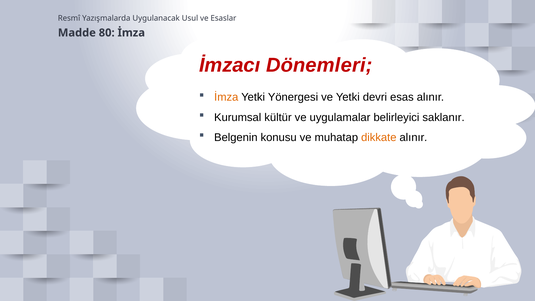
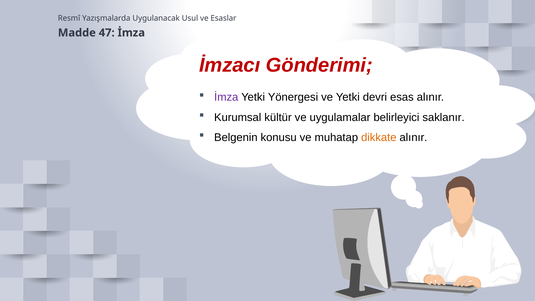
80: 80 -> 47
Dönemleri: Dönemleri -> Gönderimi
İmza at (226, 97) colour: orange -> purple
